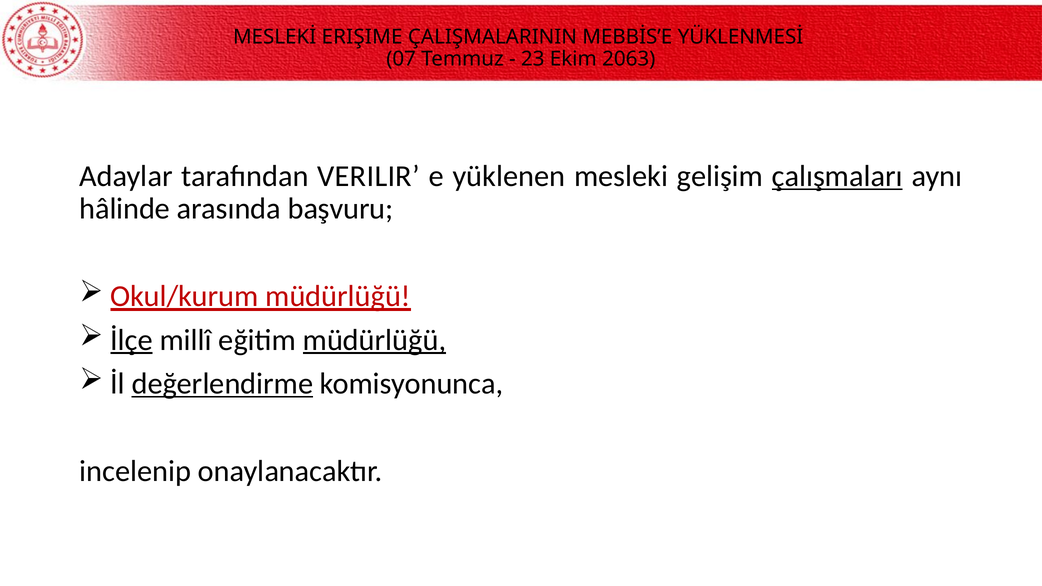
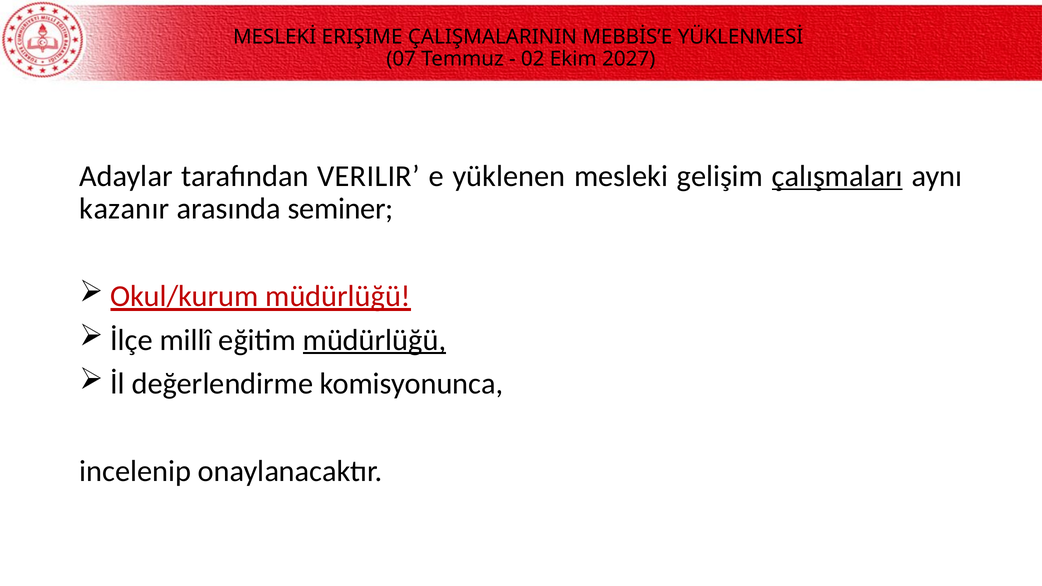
23: 23 -> 02
2063: 2063 -> 2027
hâlinde: hâlinde -> kazanır
başvuru: başvuru -> seminer
İlçe underline: present -> none
değerlendirme underline: present -> none
